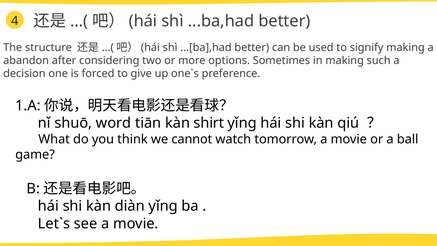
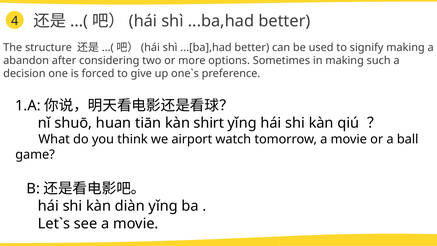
word: word -> huan
cannot: cannot -> airport
